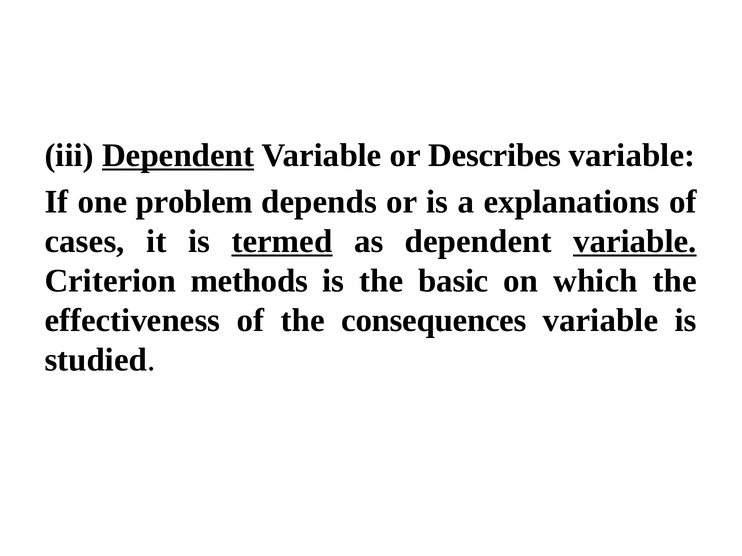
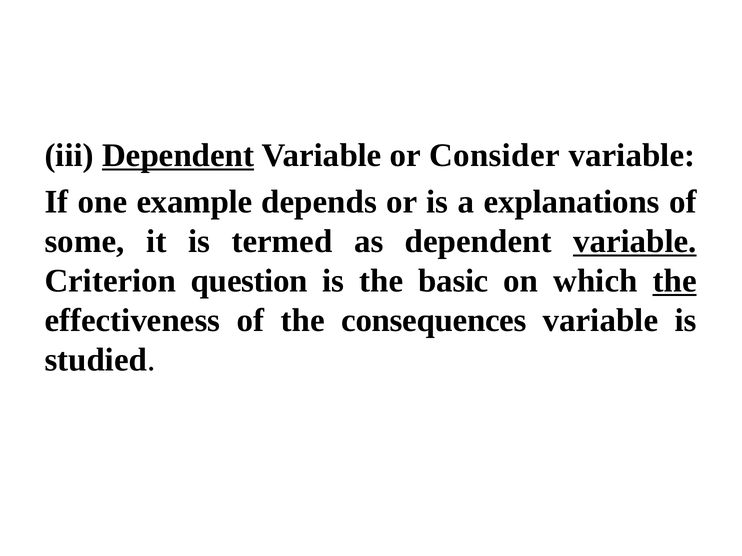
Describes: Describes -> Consider
problem: problem -> example
cases: cases -> some
termed underline: present -> none
methods: methods -> question
the at (675, 281) underline: none -> present
